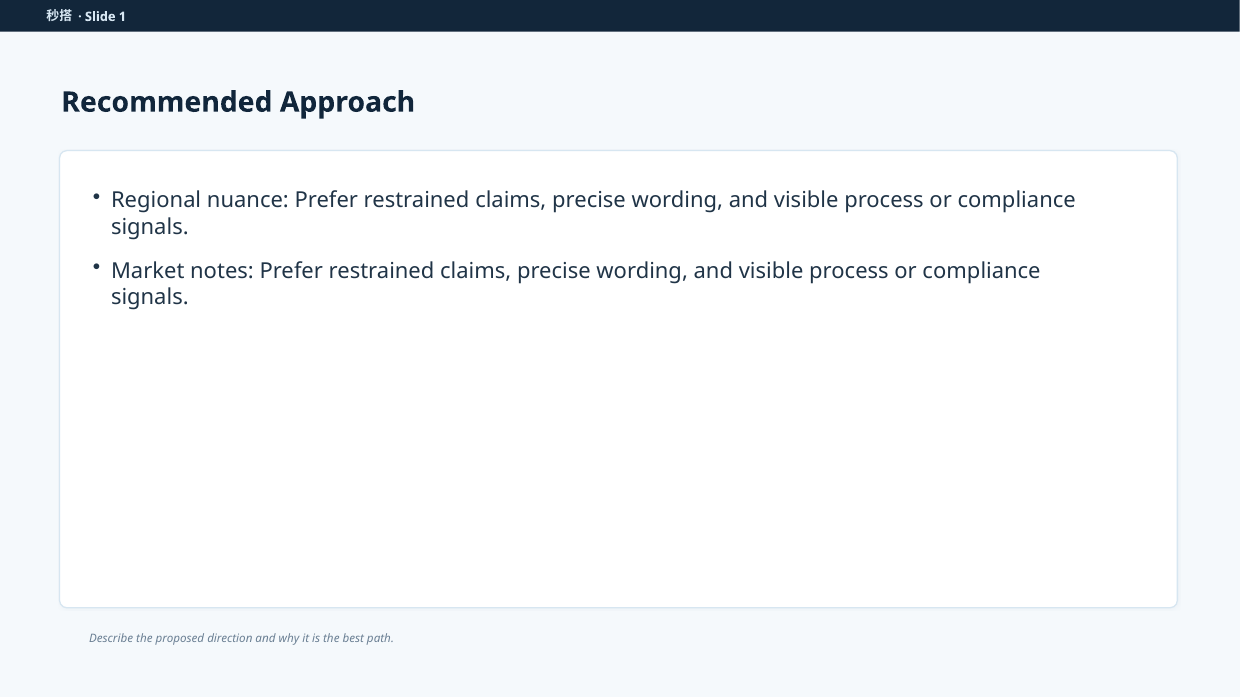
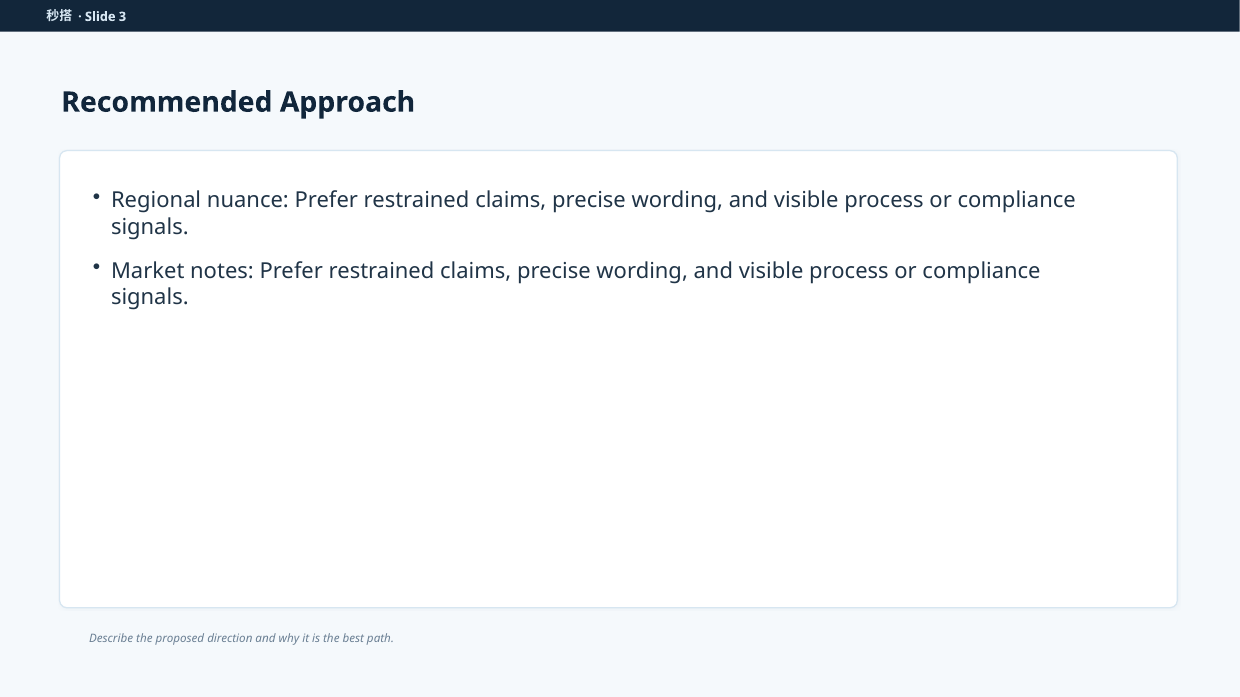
1: 1 -> 3
